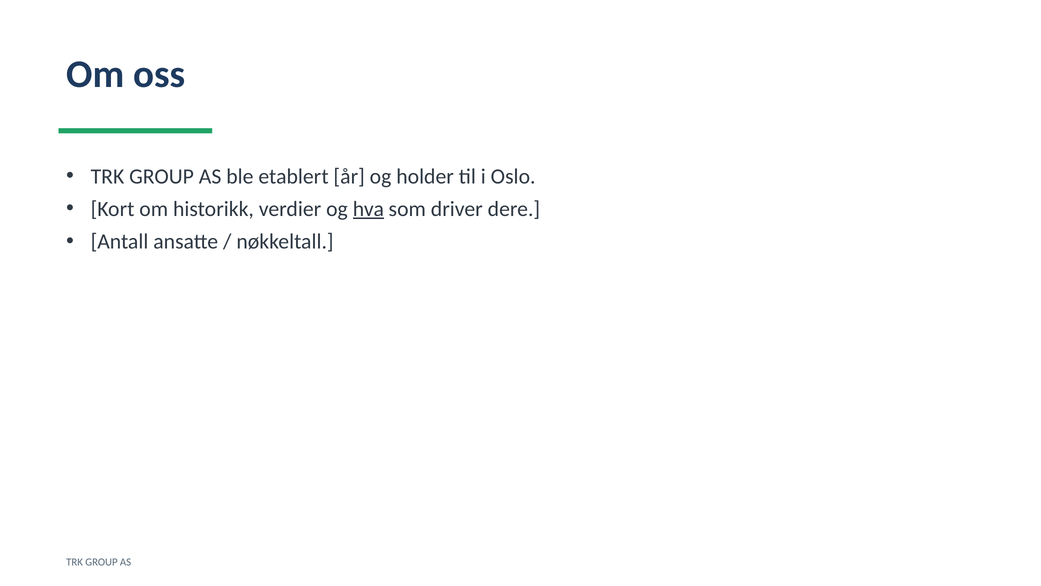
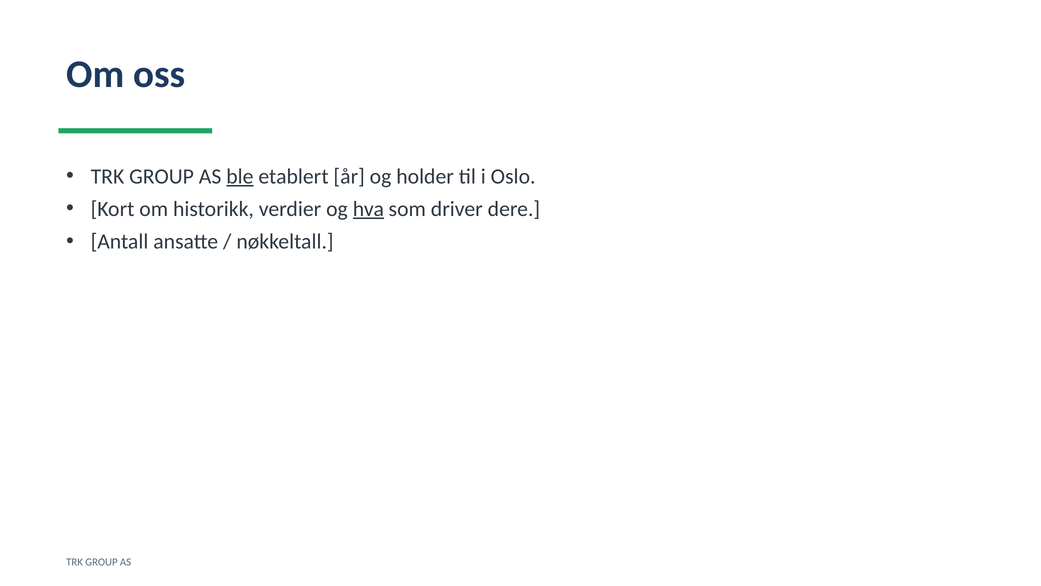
ble underline: none -> present
